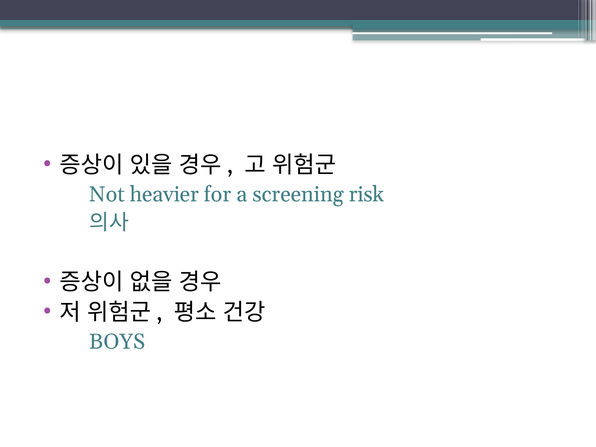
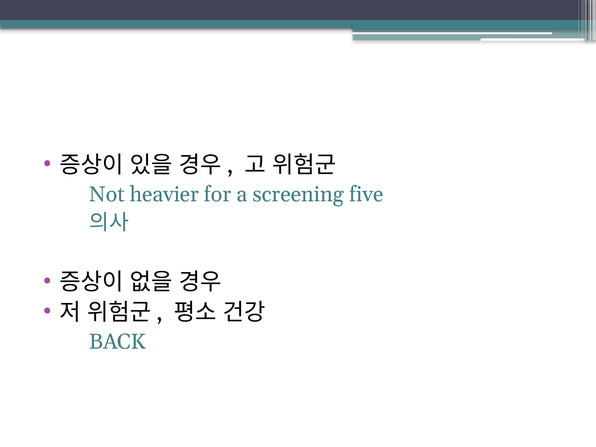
risk: risk -> five
BOYS: BOYS -> BACK
